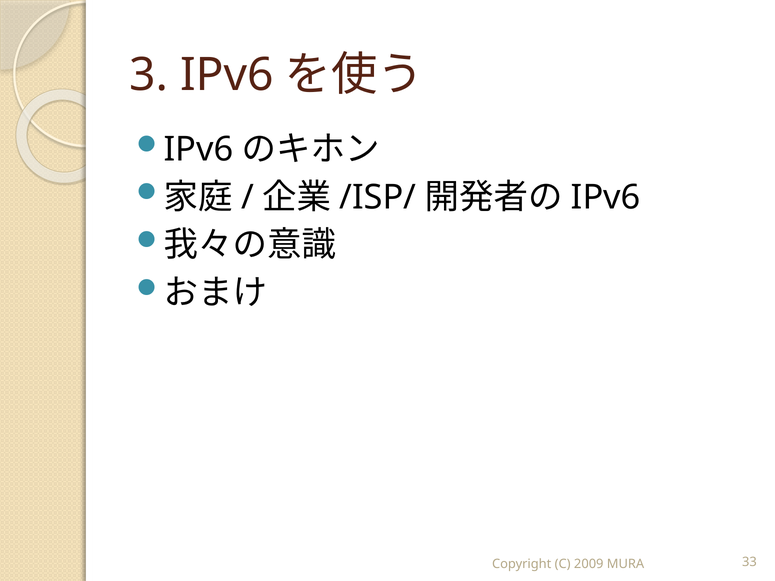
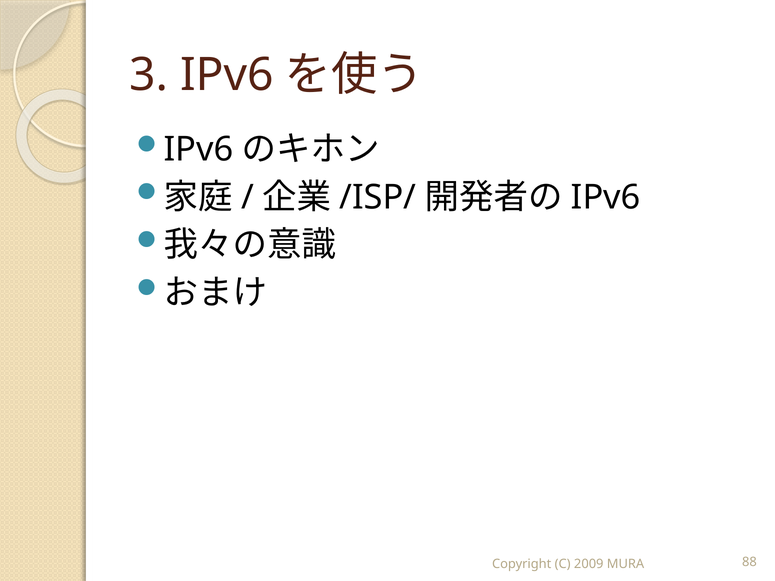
33: 33 -> 88
